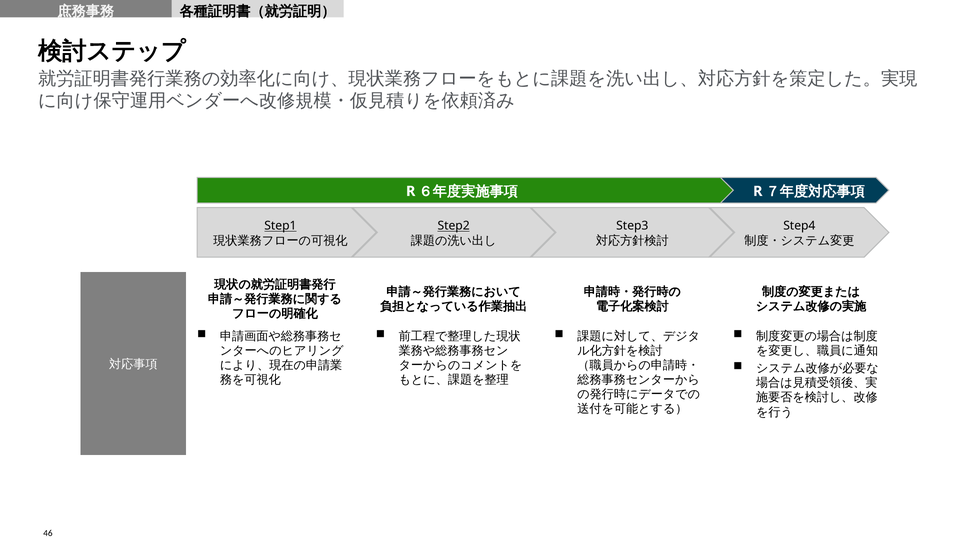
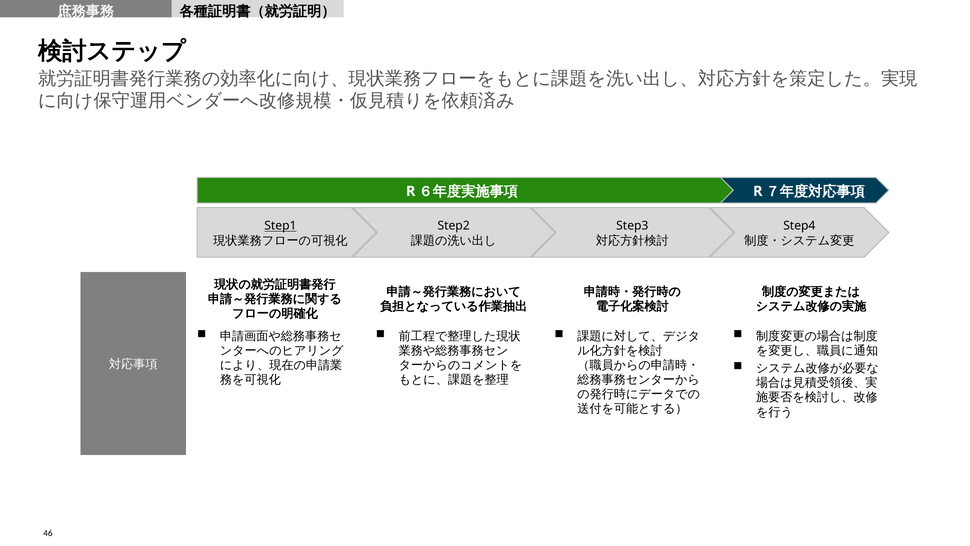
Step2 underline: present -> none
